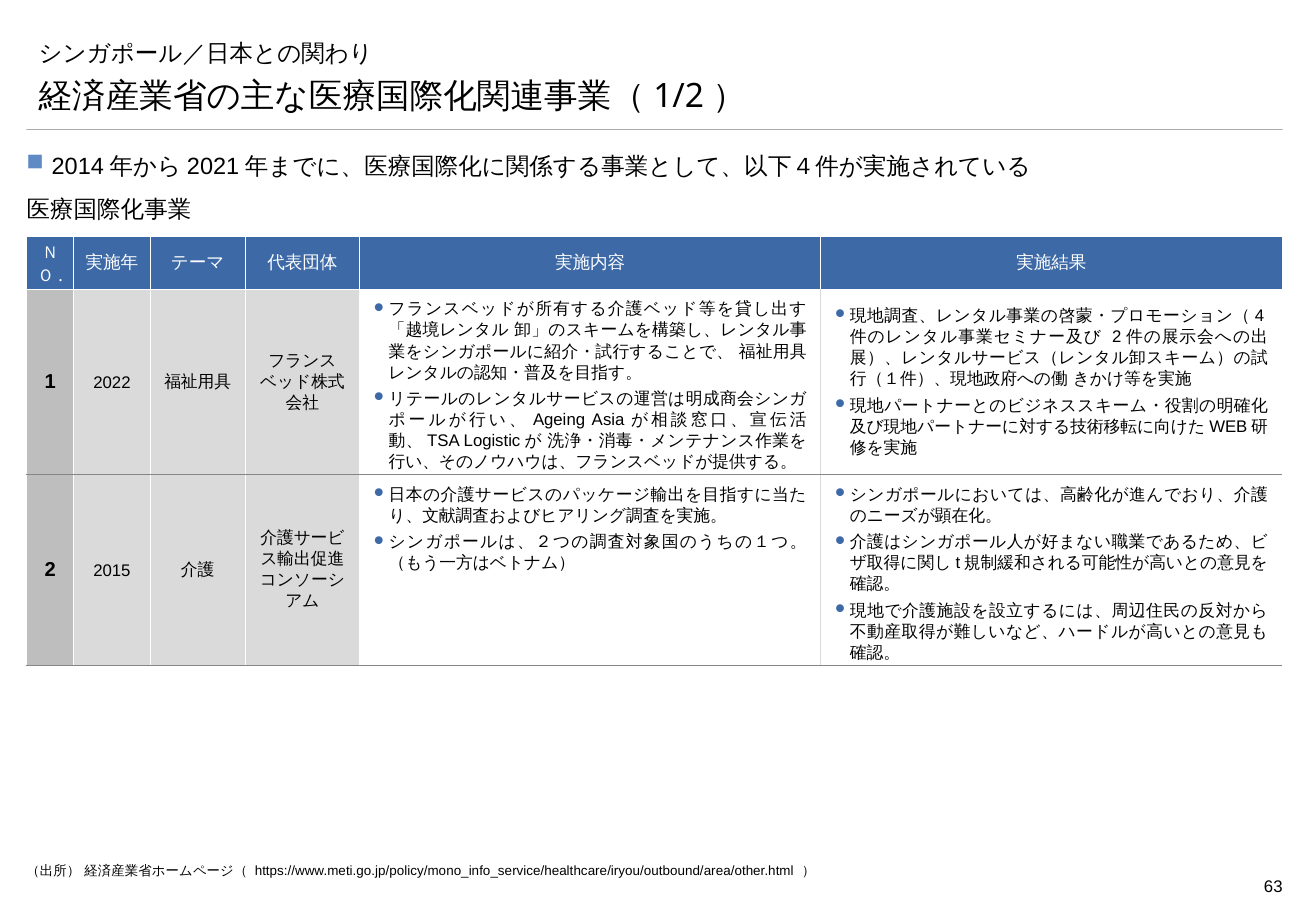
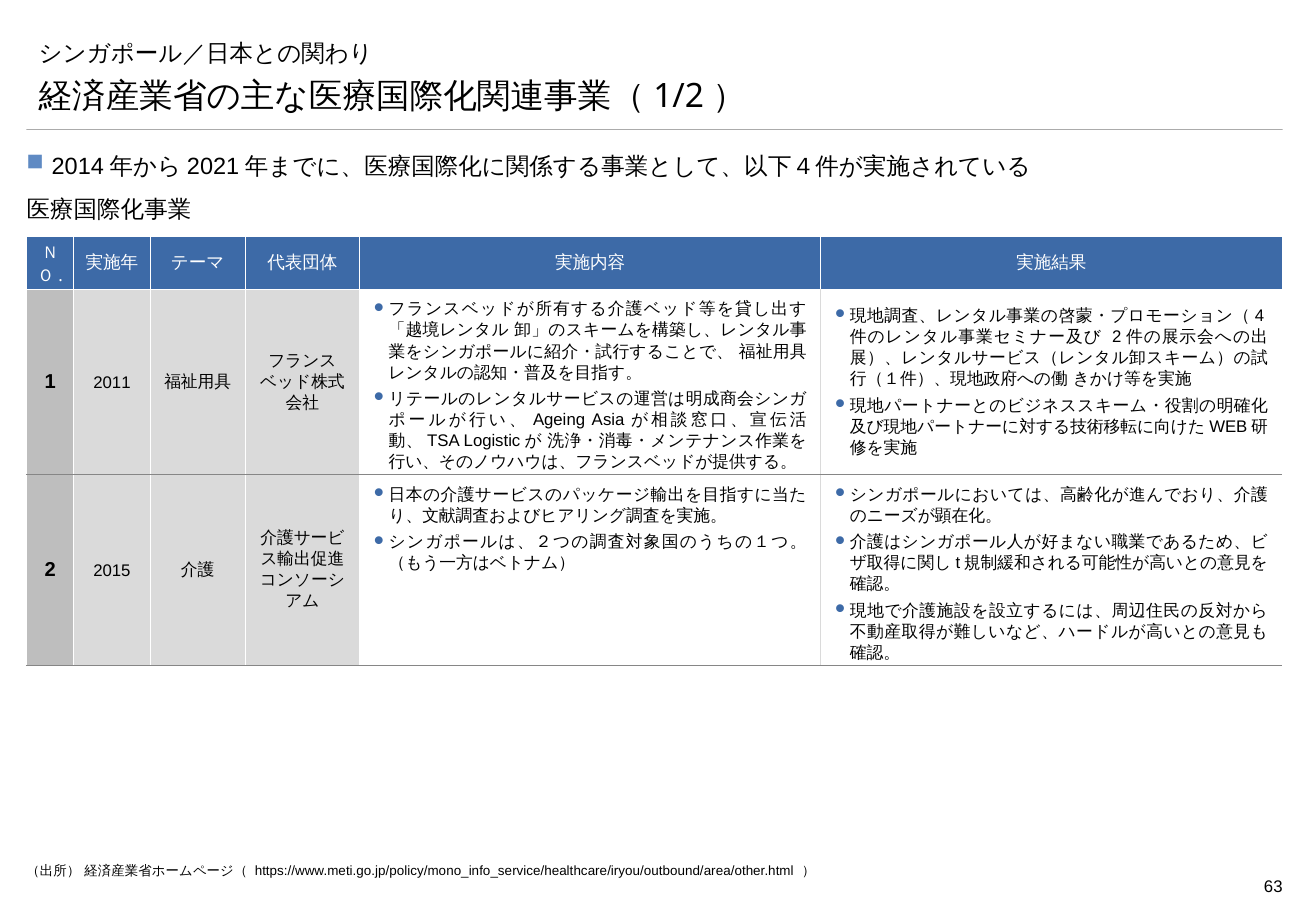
2022: 2022 -> 2011
